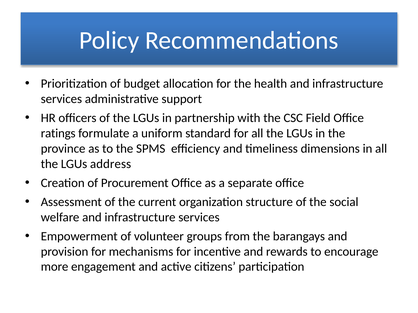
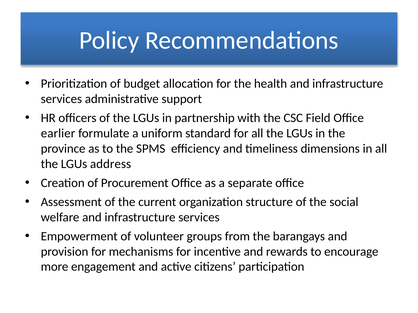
ratings: ratings -> earlier
